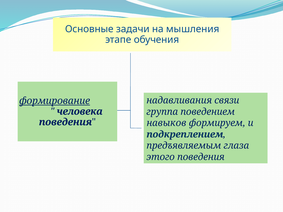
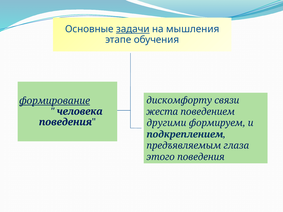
задачи underline: none -> present
надавливания: надавливания -> дискомфорту
группа: группа -> жеста
навыков: навыков -> другими
